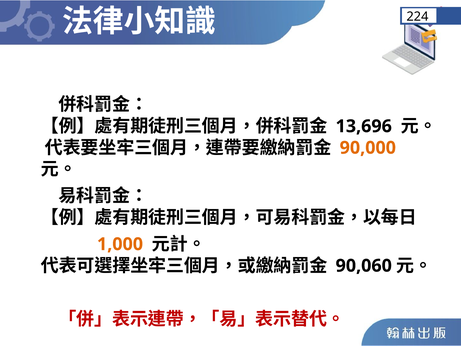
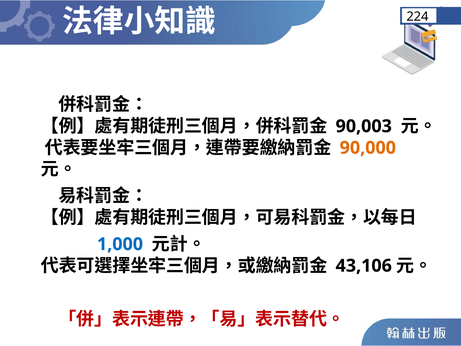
13,696: 13,696 -> 90,003
1,000 colour: orange -> blue
90,060: 90,060 -> 43,106
